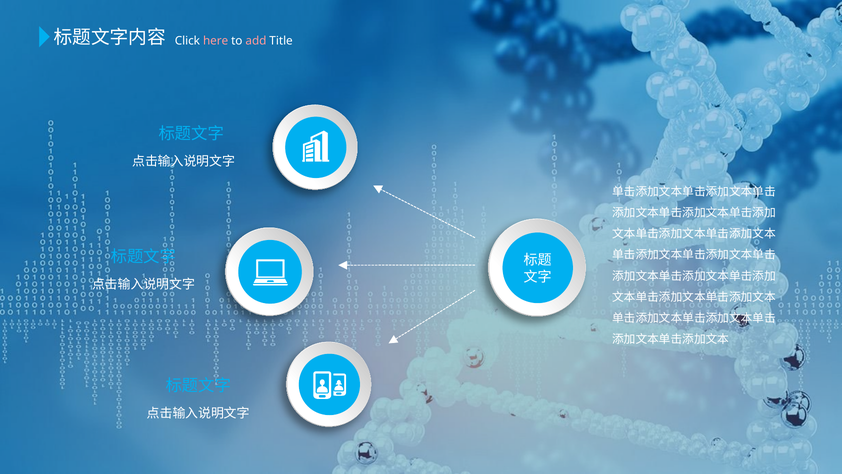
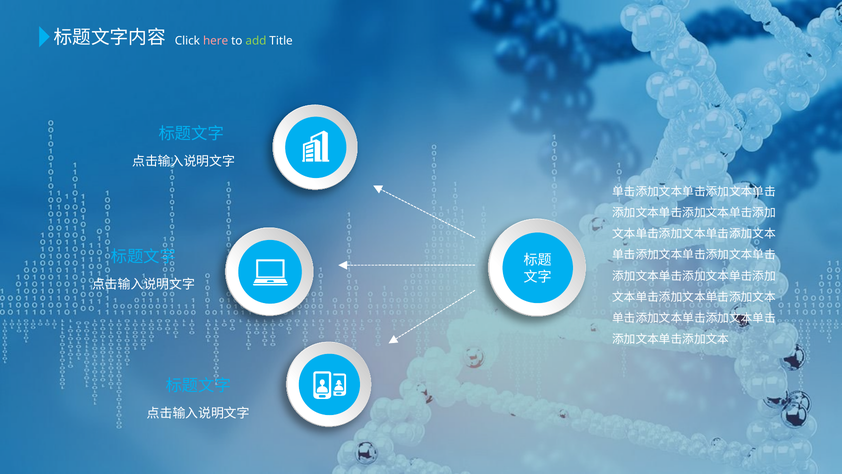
add colour: pink -> light green
